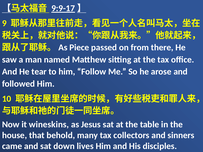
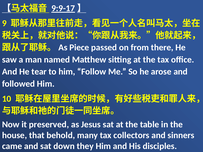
wineskins: wineskins -> preserved
lives: lives -> they
